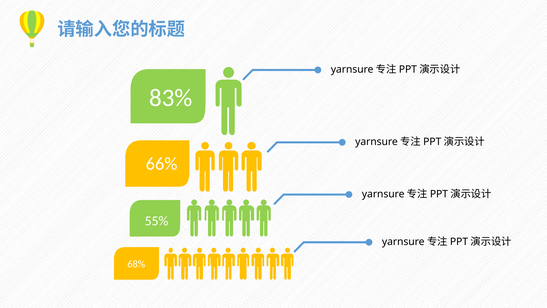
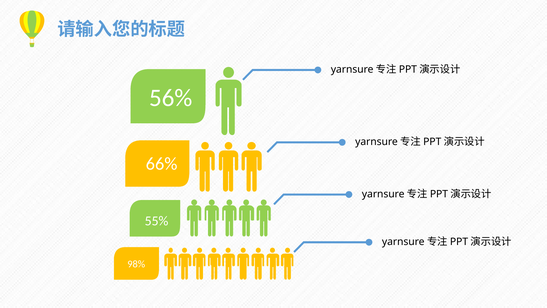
83%: 83% -> 56%
68%: 68% -> 98%
